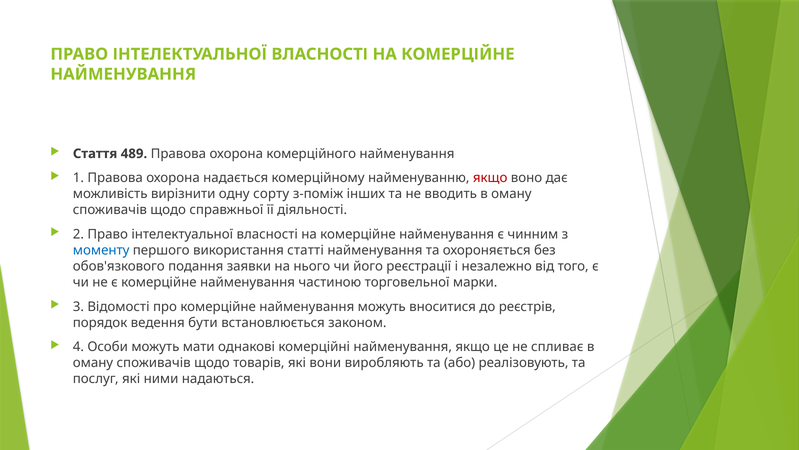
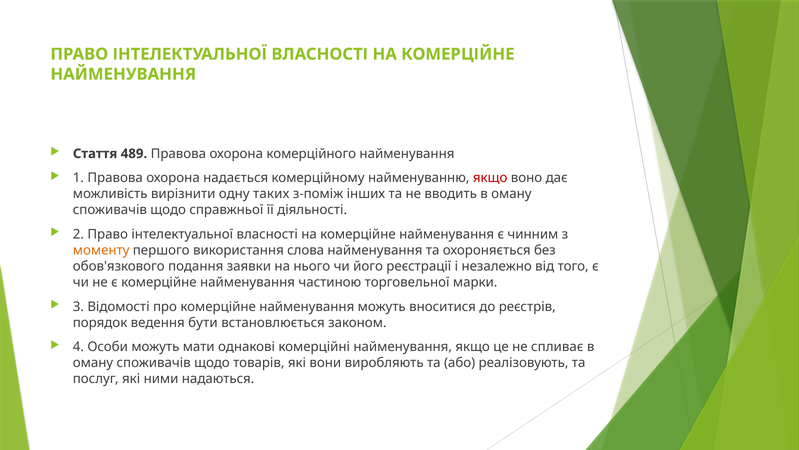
сорту: сорту -> таких
моменту colour: blue -> orange
статті: статті -> слова
